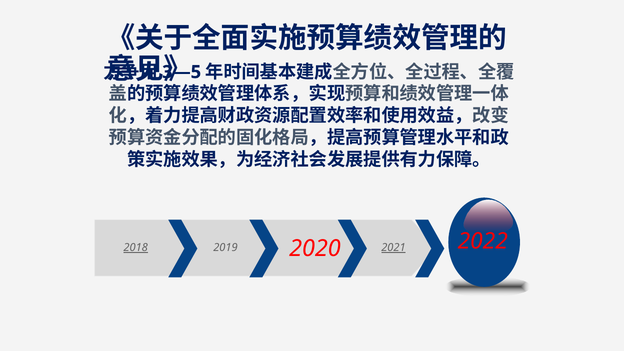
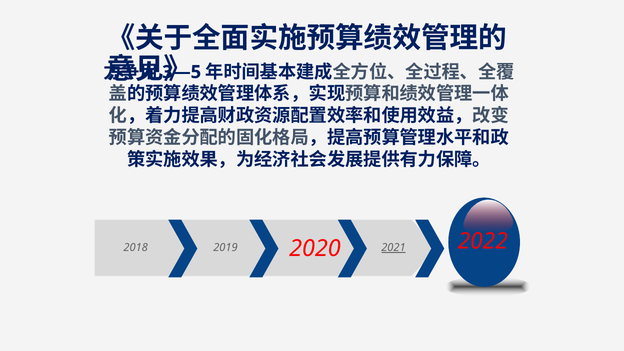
2018 underline: present -> none
